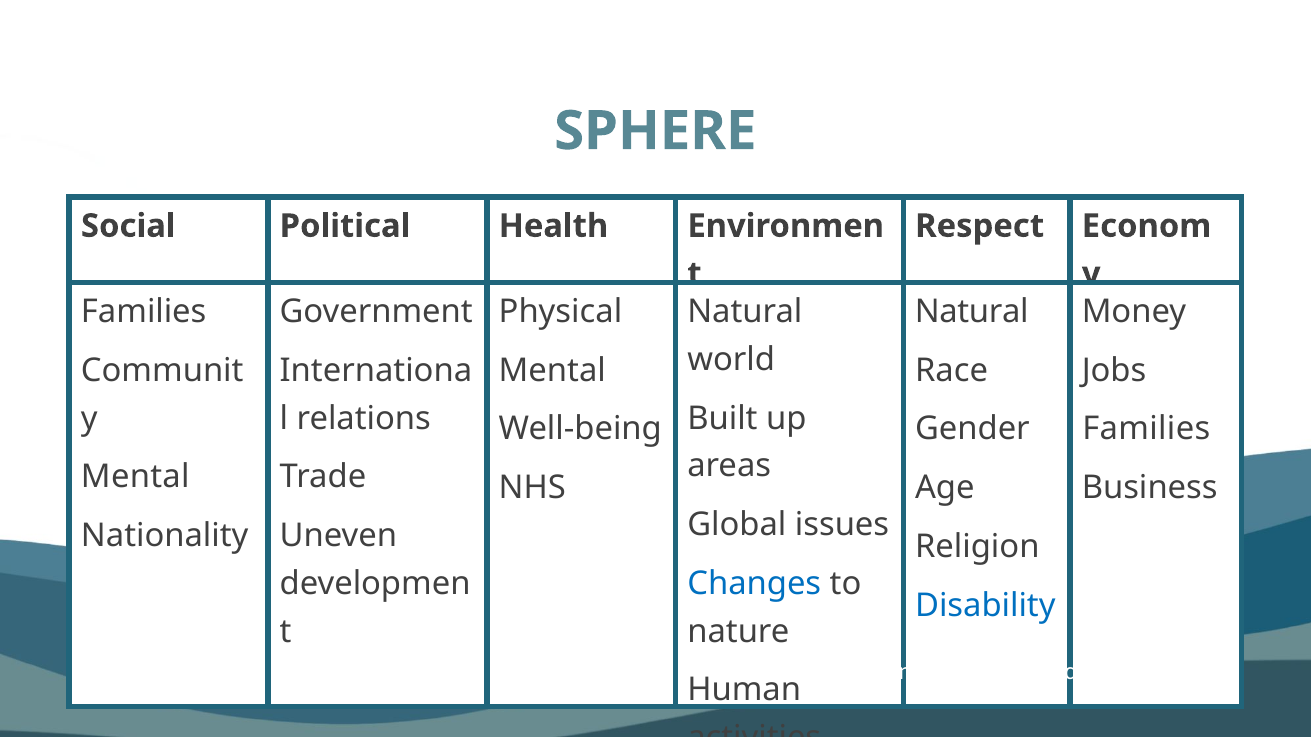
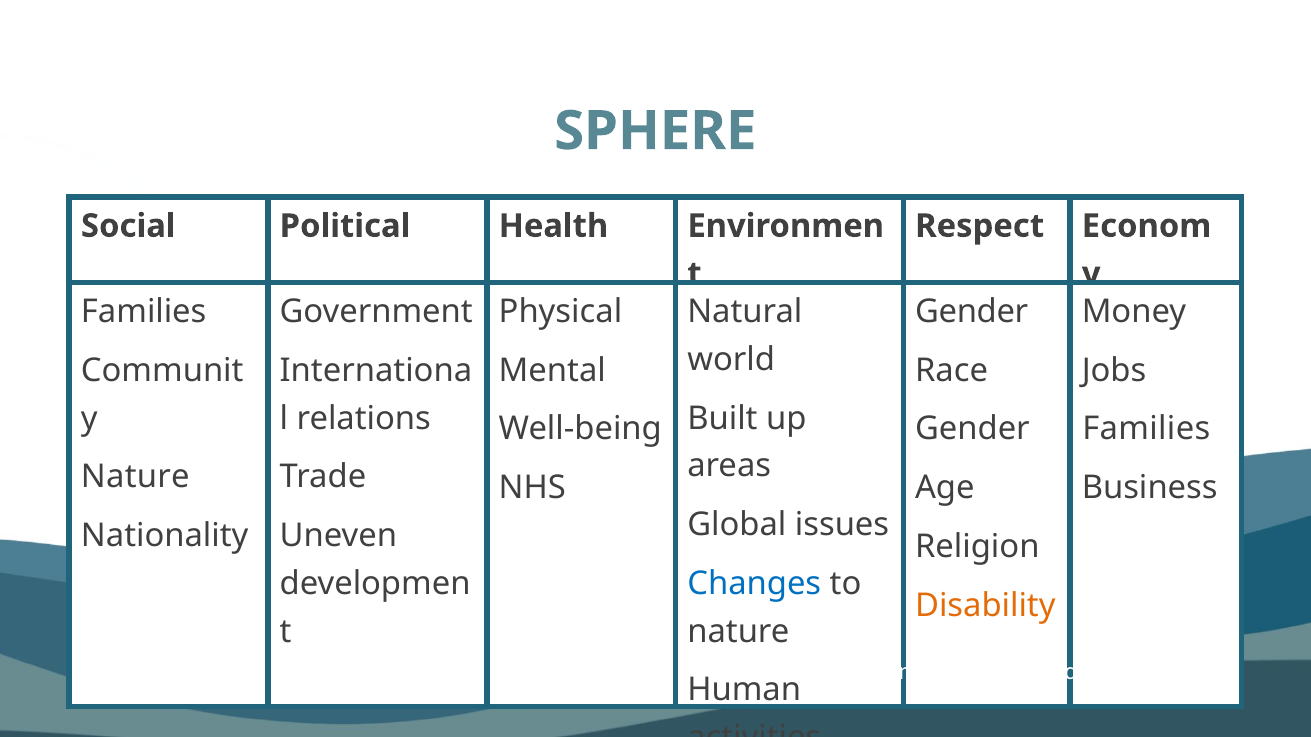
Natural at (972, 312): Natural -> Gender
Mental at (135, 477): Mental -> Nature
Disability colour: blue -> orange
